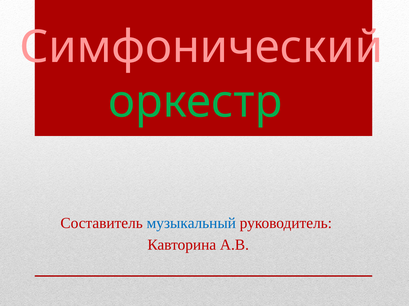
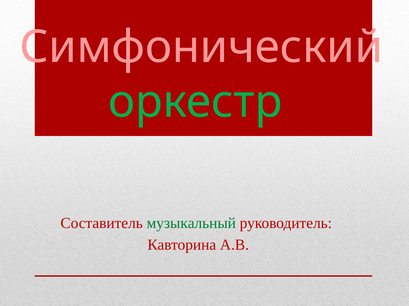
музыкальный colour: blue -> green
